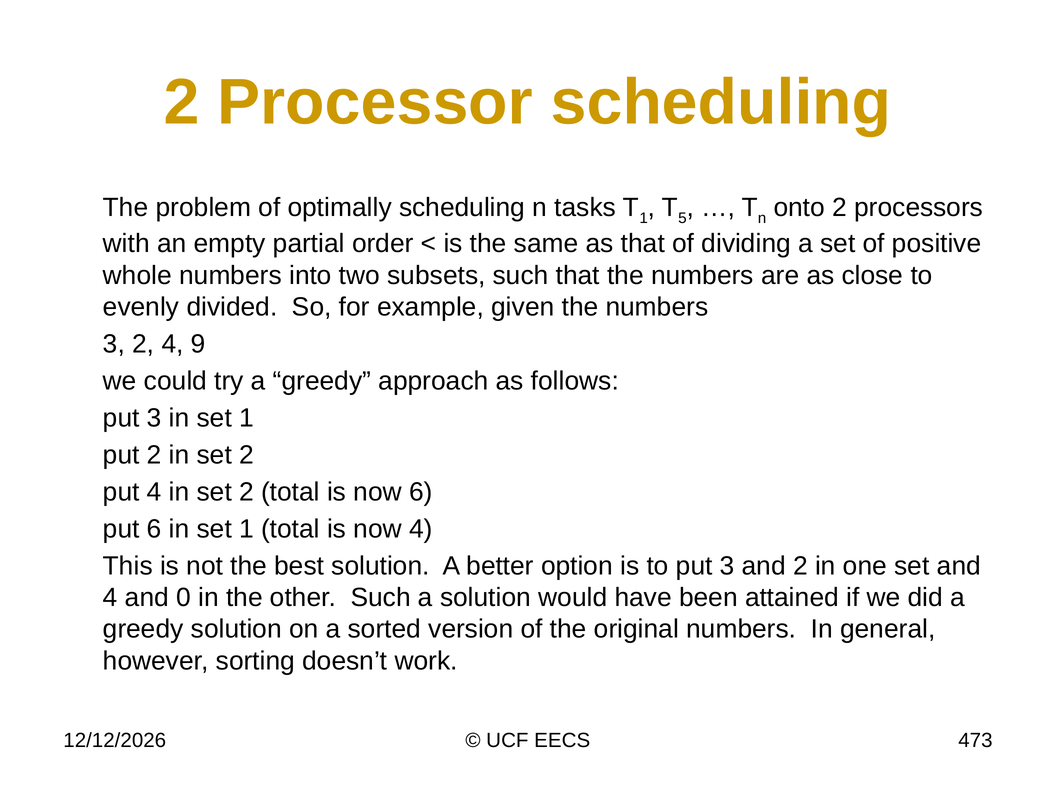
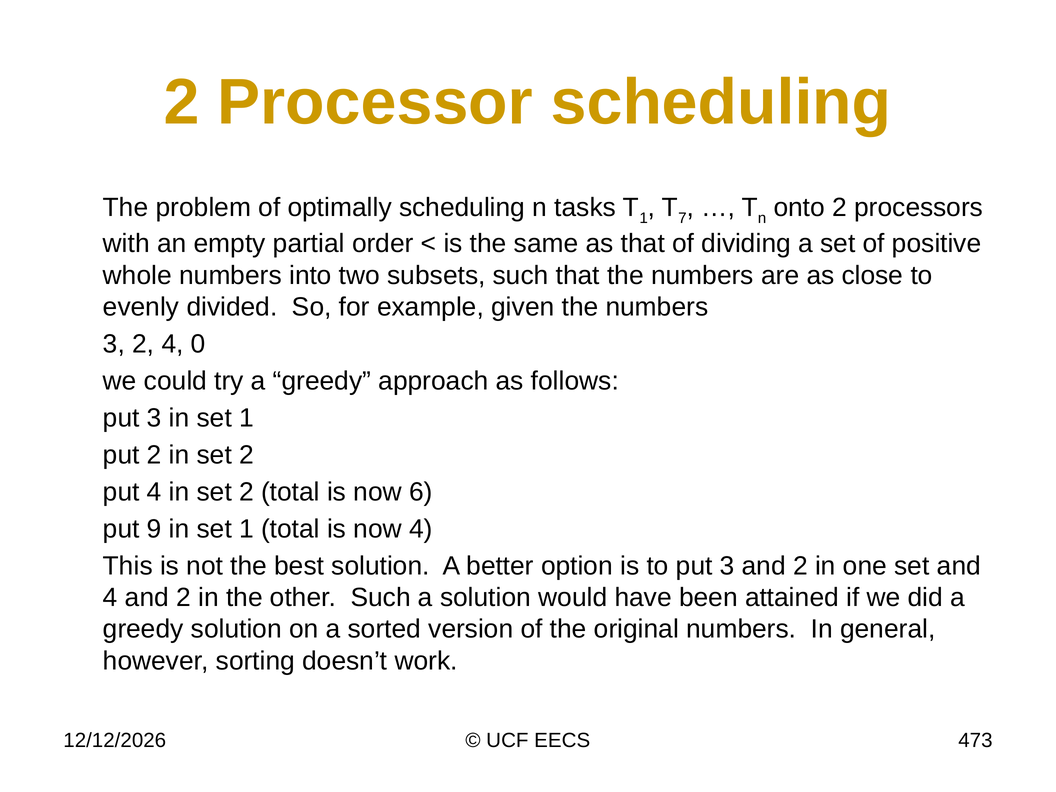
5: 5 -> 7
9: 9 -> 0
put 6: 6 -> 9
4 and 0: 0 -> 2
